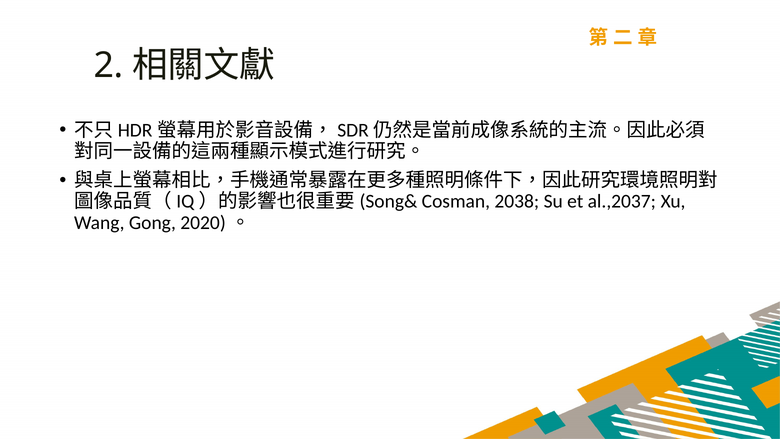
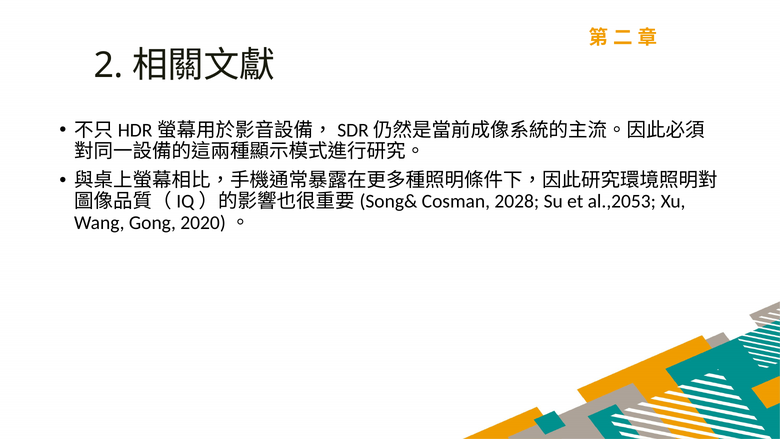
2038: 2038 -> 2028
al.,2037: al.,2037 -> al.,2053
